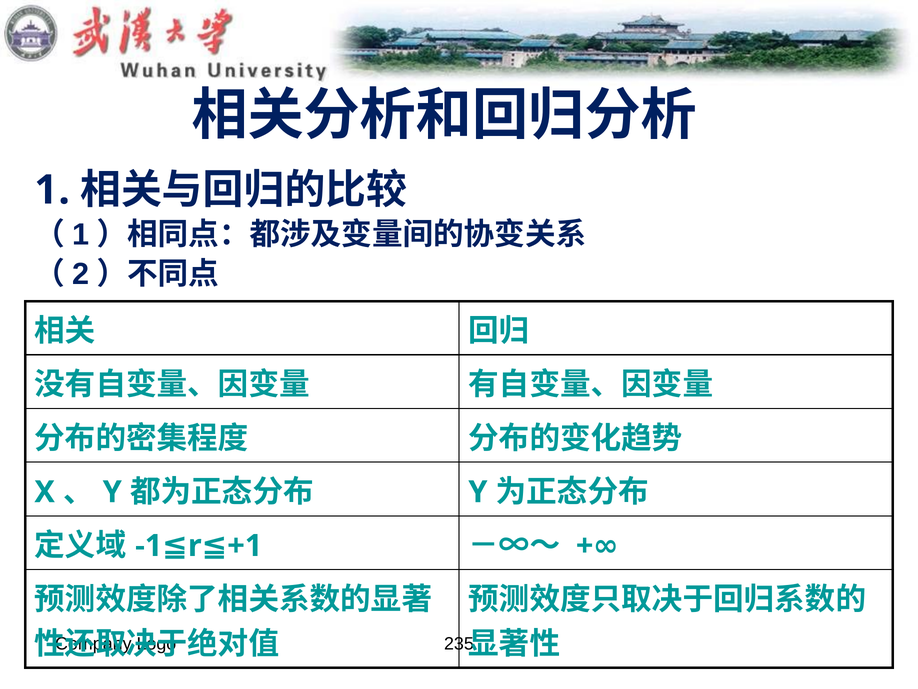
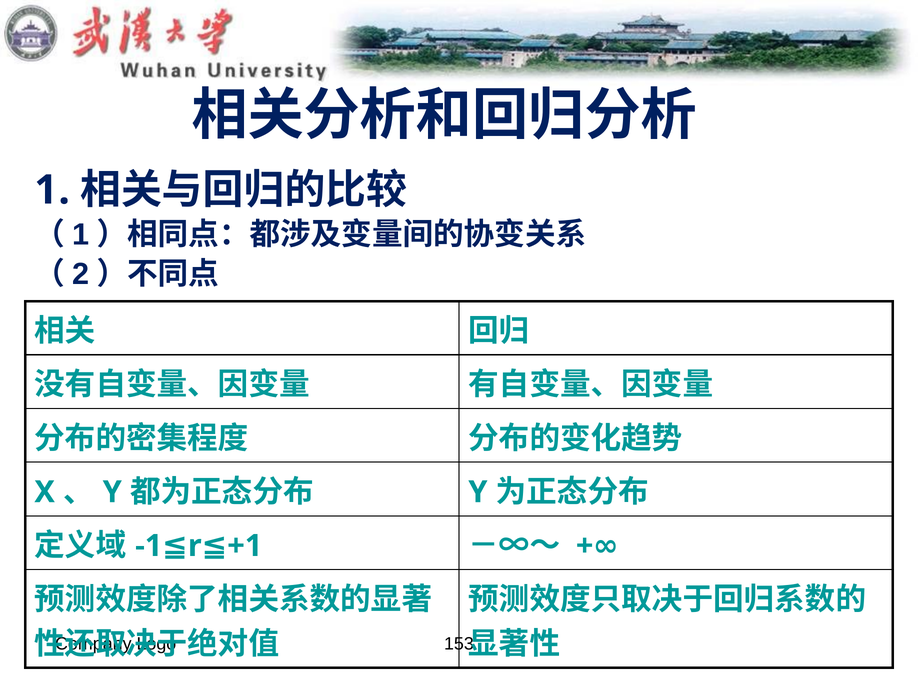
235: 235 -> 153
